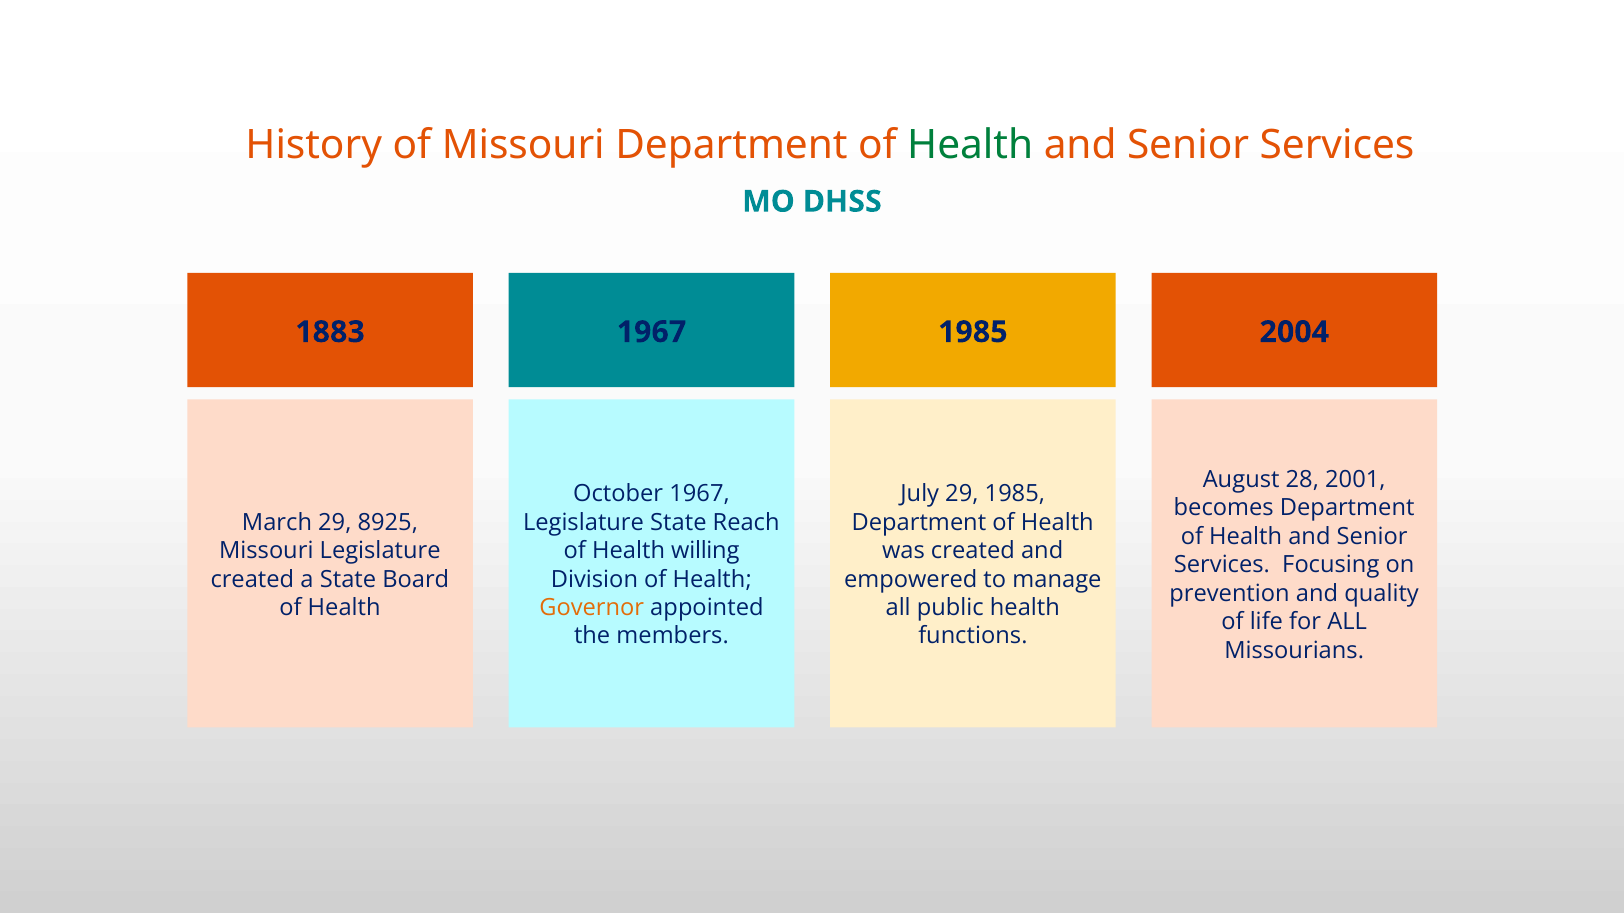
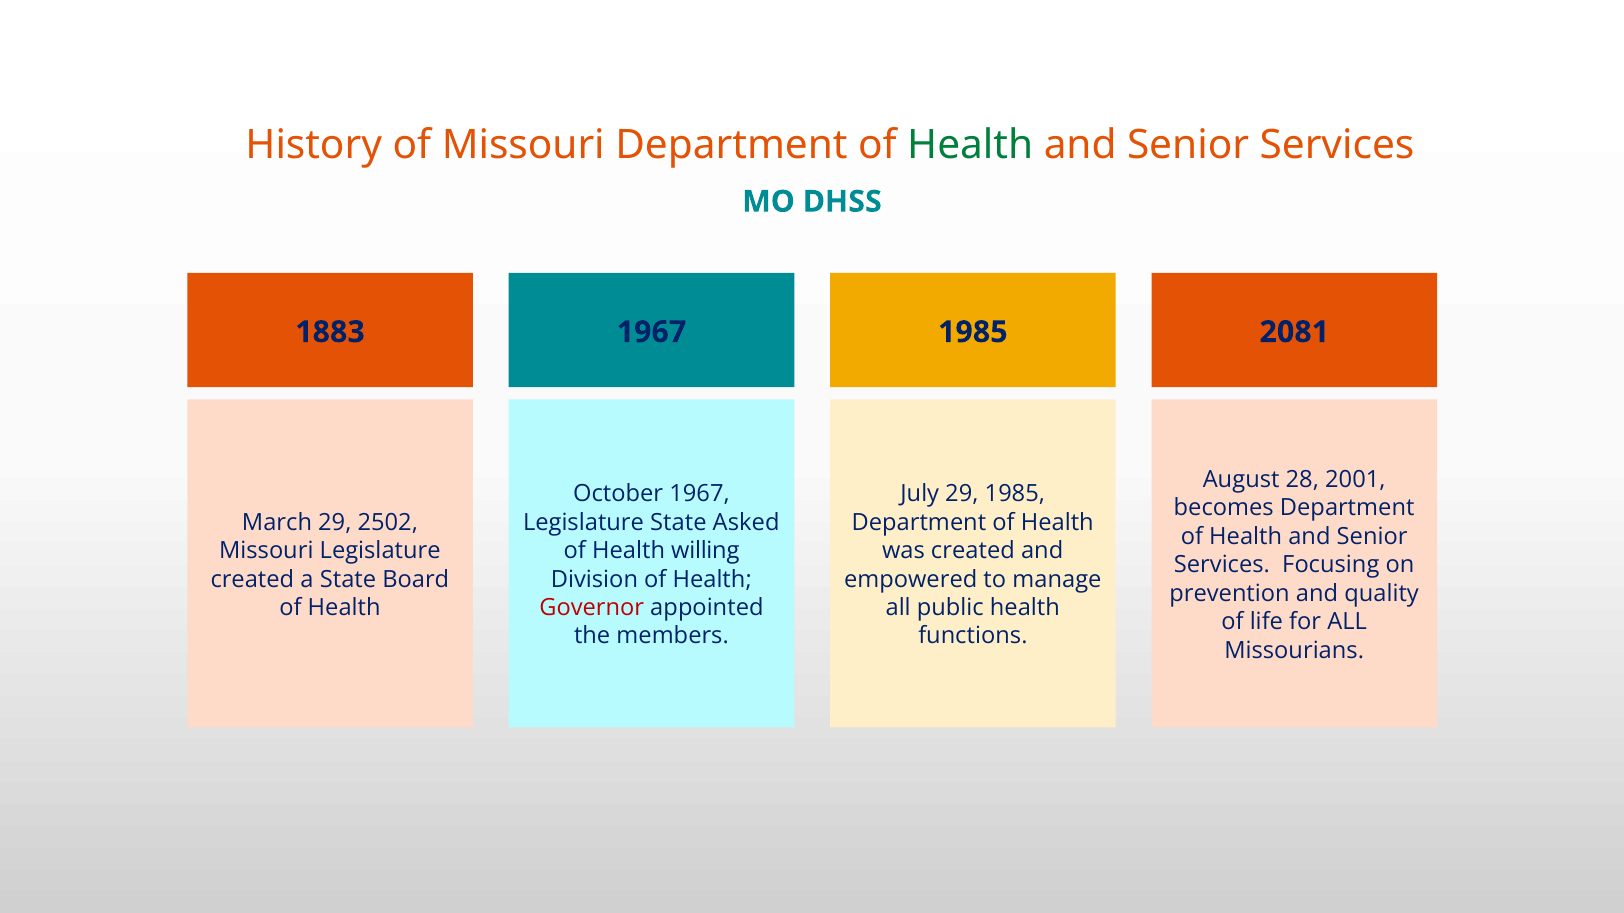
2004: 2004 -> 2081
8925: 8925 -> 2502
Reach: Reach -> Asked
Governor colour: orange -> red
